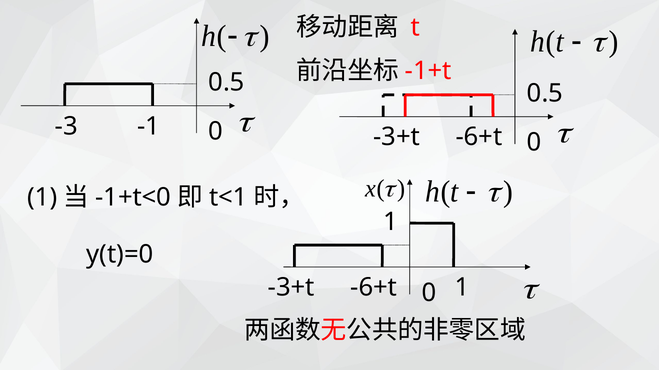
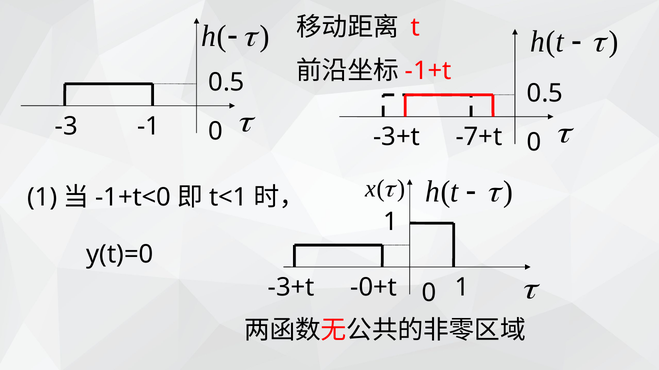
-6+t at (479, 137): -6+t -> -7+t
-6+t at (374, 288): -6+t -> -0+t
